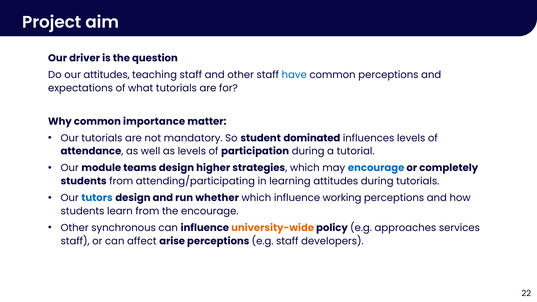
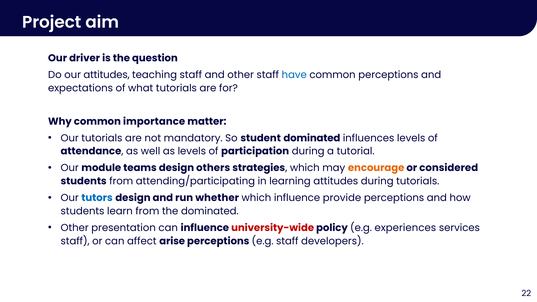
higher: higher -> others
encourage at (376, 168) colour: blue -> orange
completely: completely -> considered
working: working -> provide
the encourage: encourage -> dominated
synchronous: synchronous -> presentation
university-wide colour: orange -> red
approaches: approaches -> experiences
